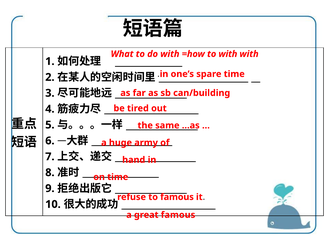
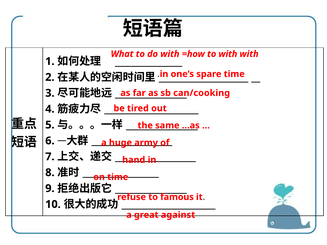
can/building: can/building -> can/cooking
great famous: famous -> against
